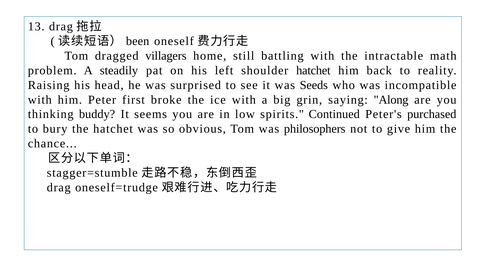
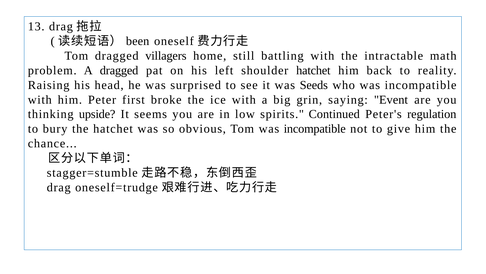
A steadily: steadily -> dragged
Along: Along -> Event
buddy: buddy -> upside
purchased: purchased -> regulation
Tom was philosophers: philosophers -> incompatible
